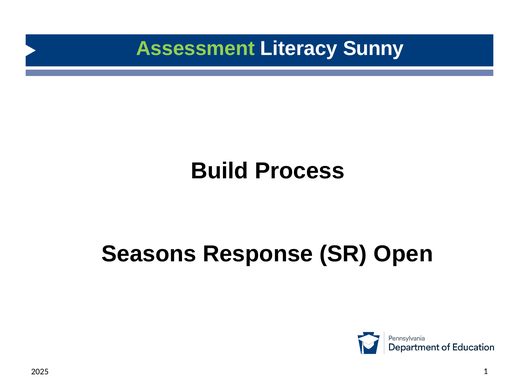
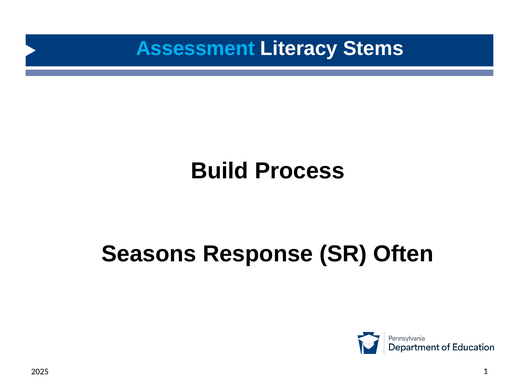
Assessment colour: light green -> light blue
Sunny: Sunny -> Stems
Open: Open -> Often
